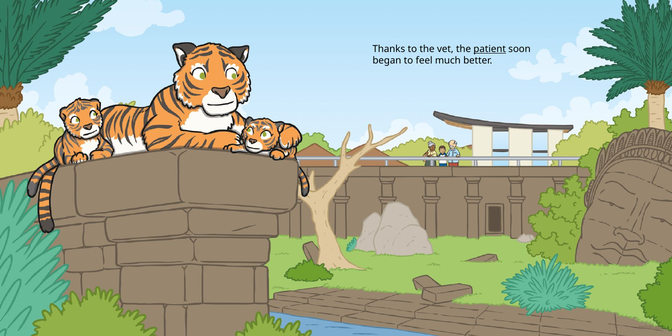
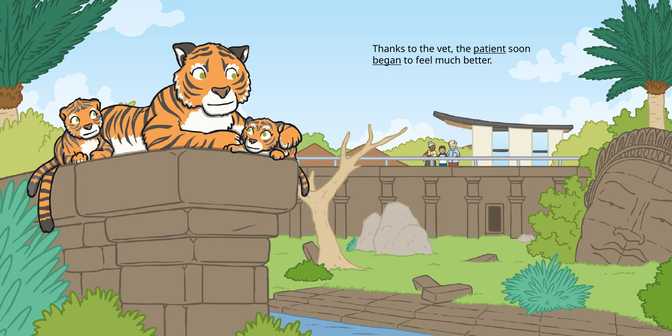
began underline: none -> present
